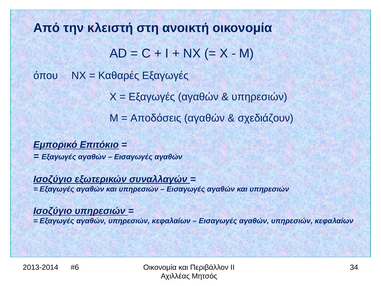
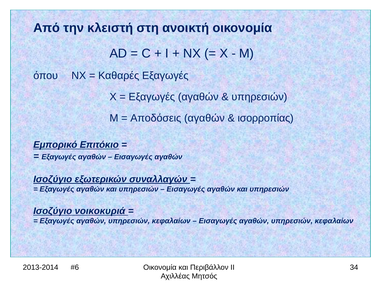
σχεδιάζουν: σχεδιάζουν -> ισορροπίας
Ισοζύγιο υπηρεσιών: υπηρεσιών -> νοικοκυριά
